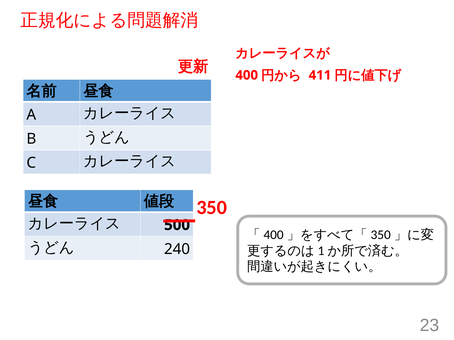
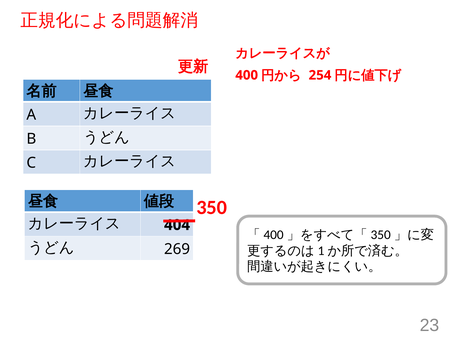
411: 411 -> 254
500: 500 -> 404
240: 240 -> 269
